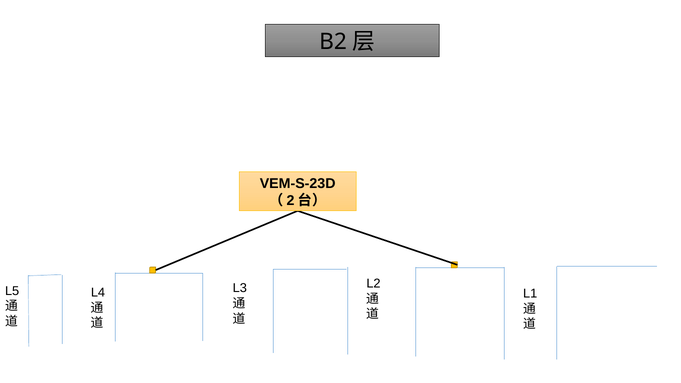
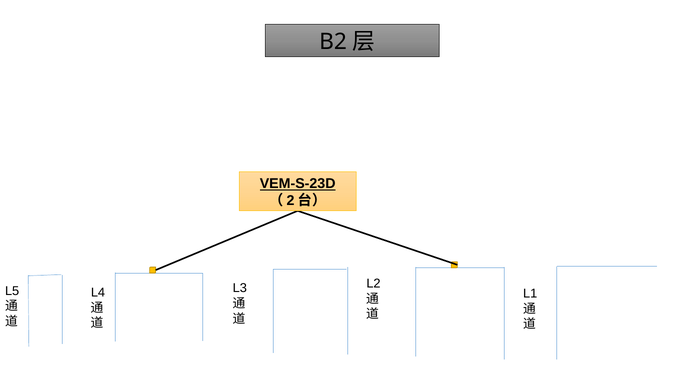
VEM-S-23D underline: none -> present
